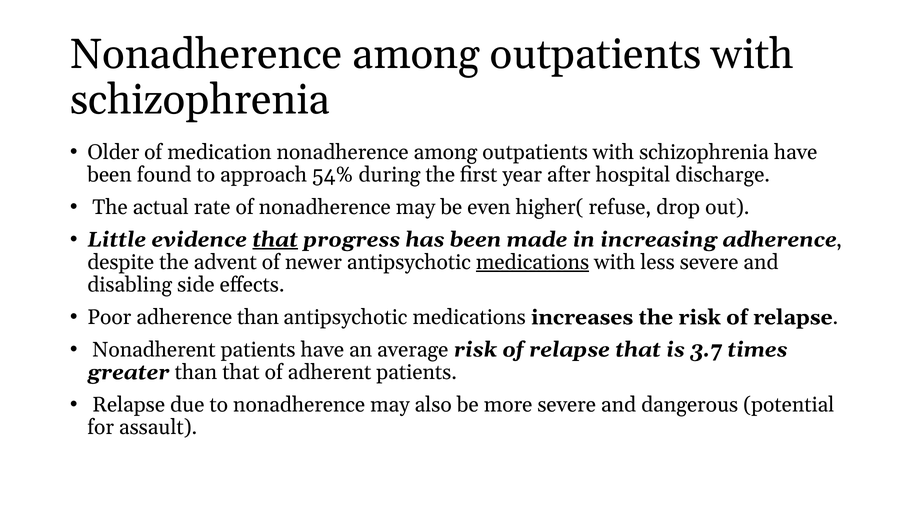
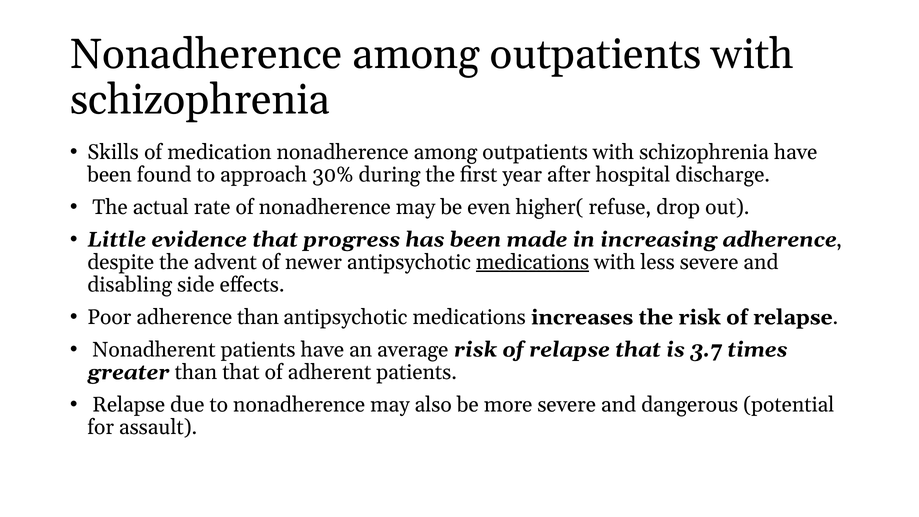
Older: Older -> Skills
54%: 54% -> 30%
that at (275, 240) underline: present -> none
